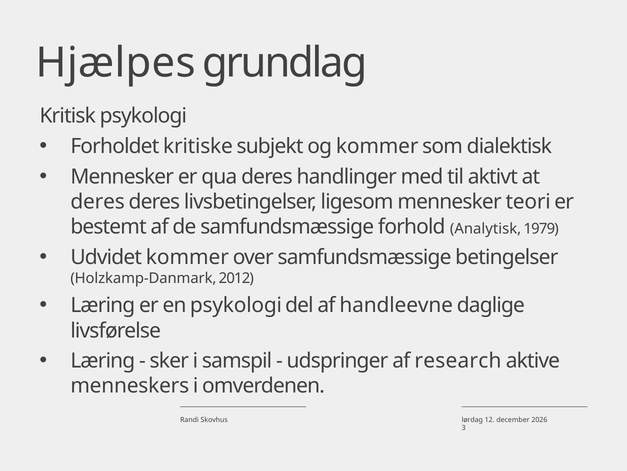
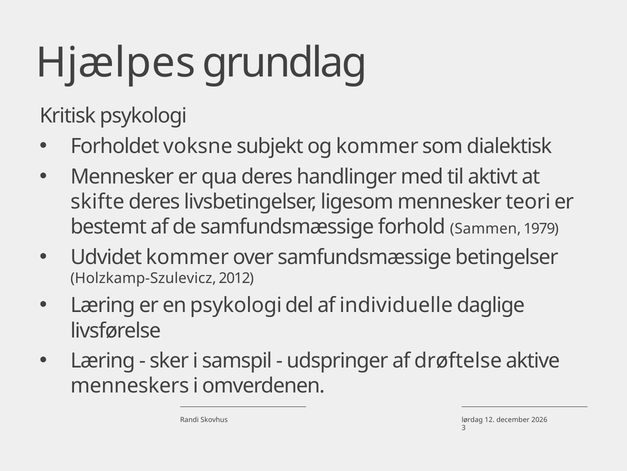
kritiske: kritiske -> voksne
deres at (98, 202): deres -> skifte
Analytisk: Analytisk -> Sammen
Holzkamp-Danmark: Holzkamp-Danmark -> Holzkamp-Szulevicz
handleevne: handleevne -> individuelle
research: research -> drøftelse
